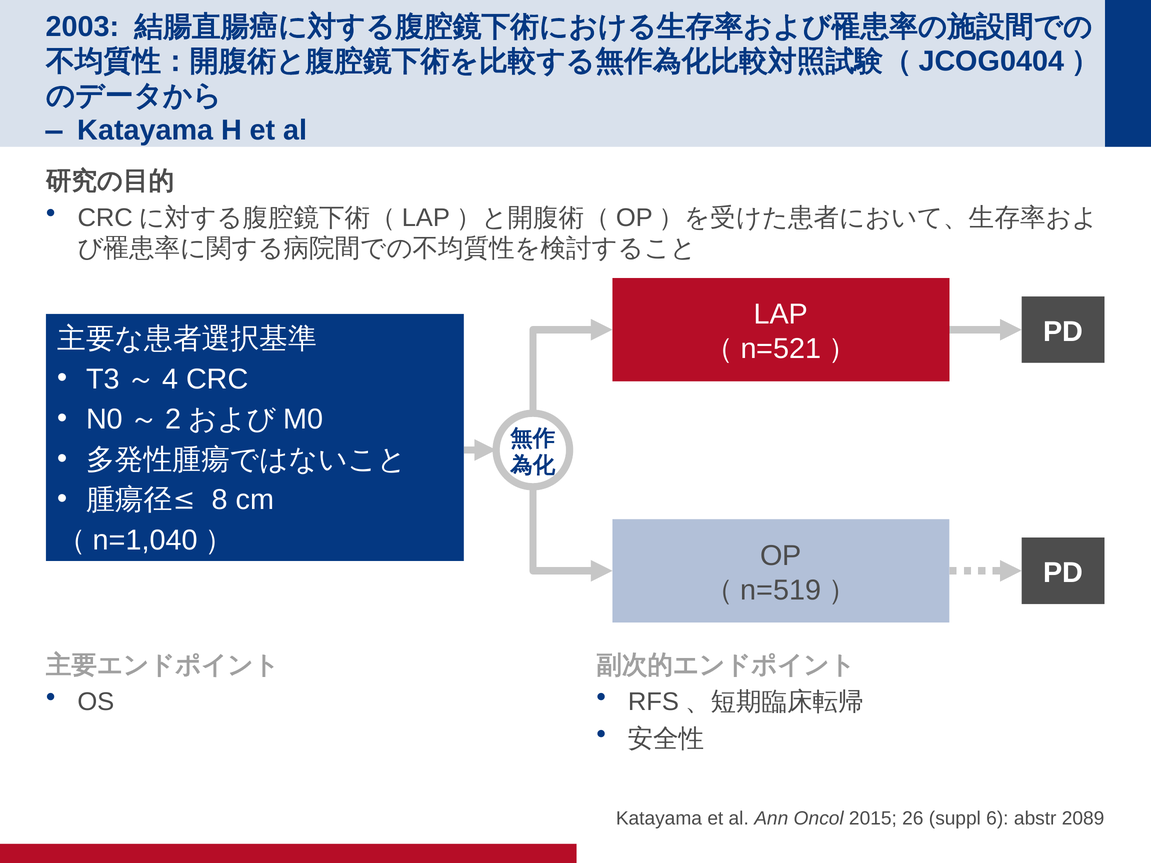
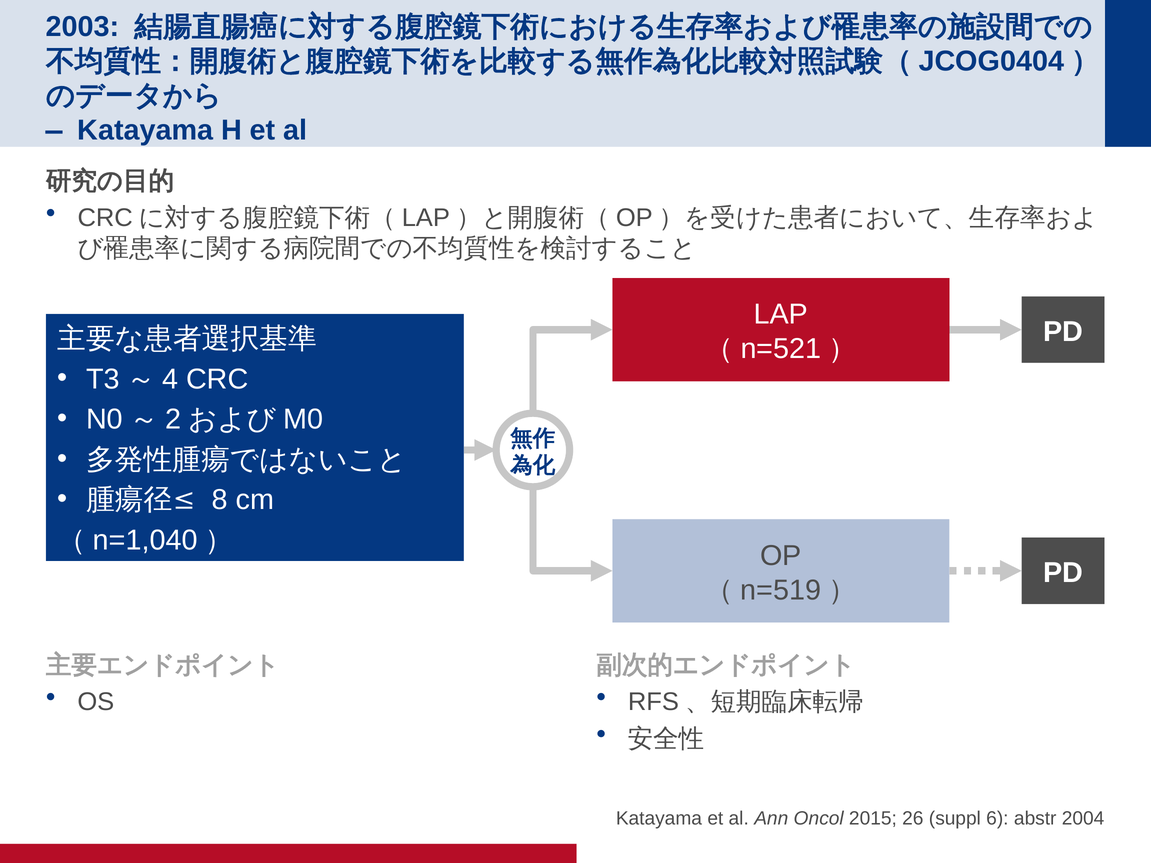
2089: 2089 -> 2004
